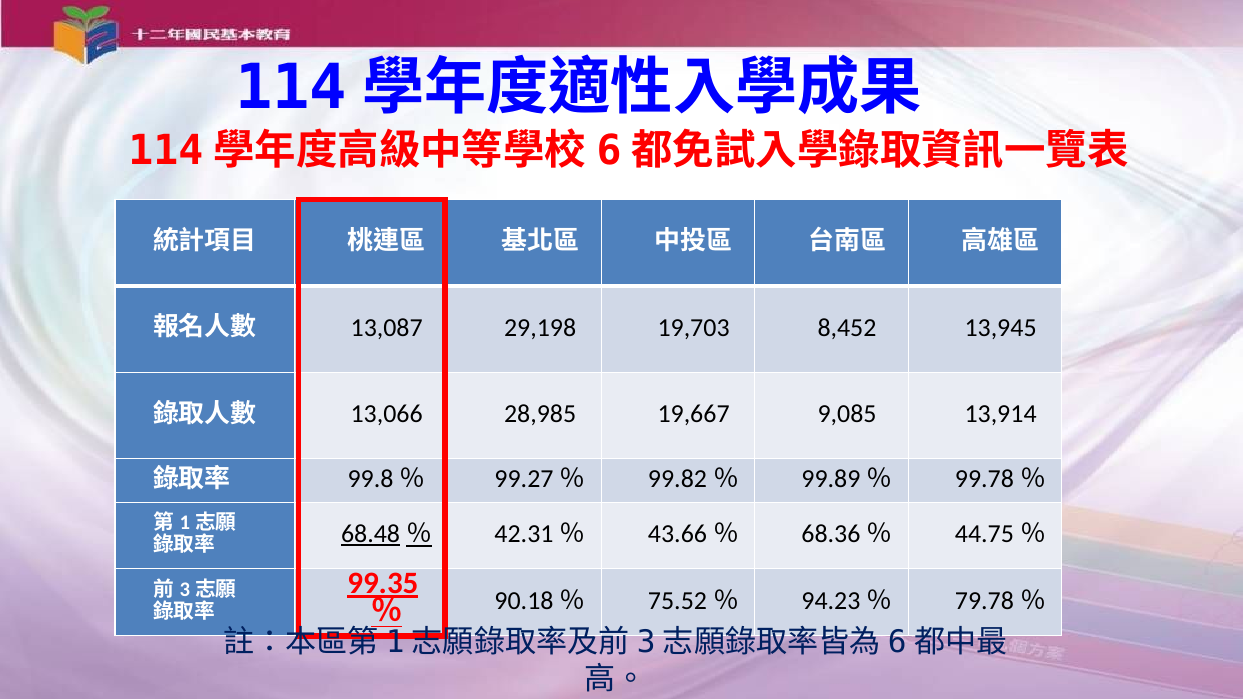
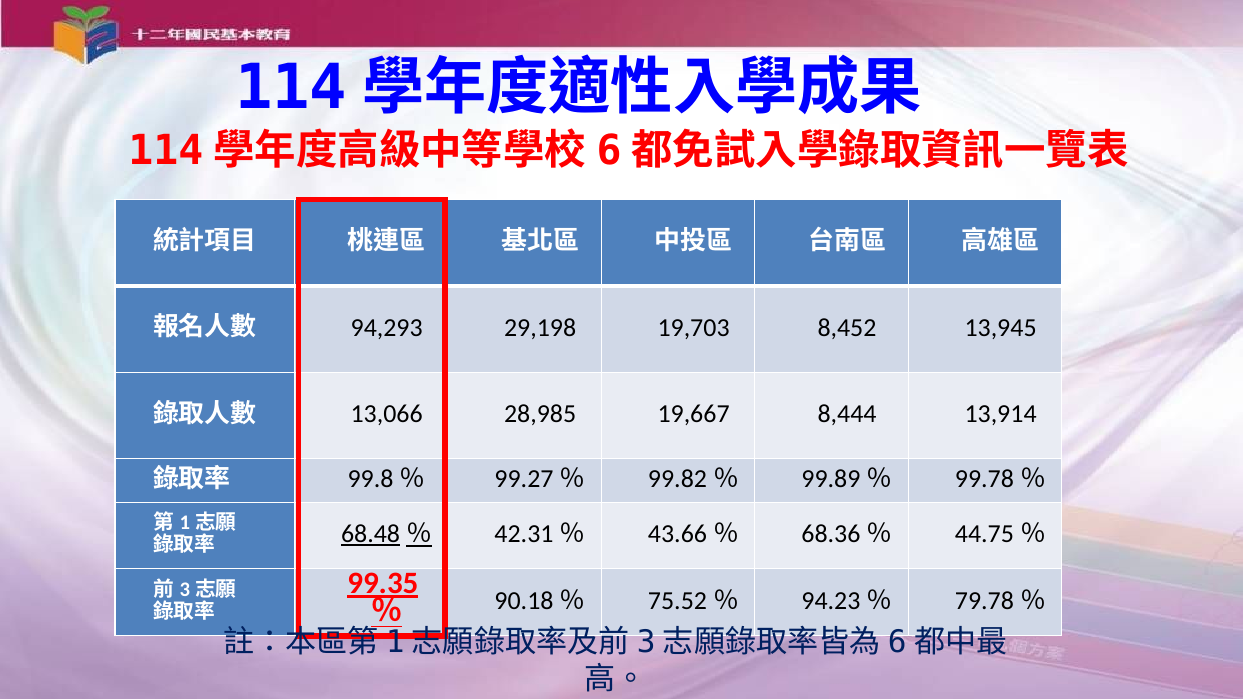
13,087: 13,087 -> 94,293
9,085: 9,085 -> 8,444
